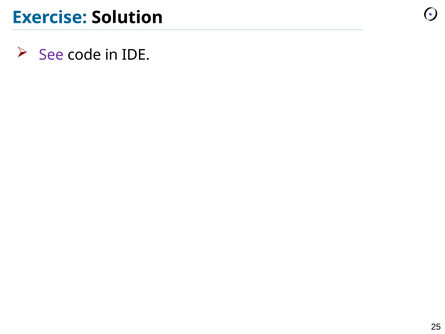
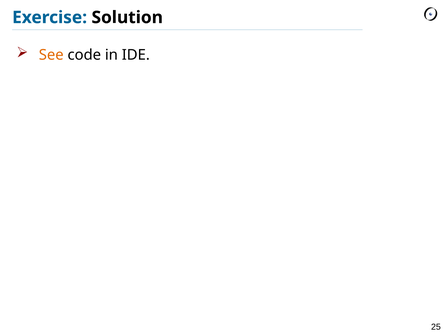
See colour: purple -> orange
